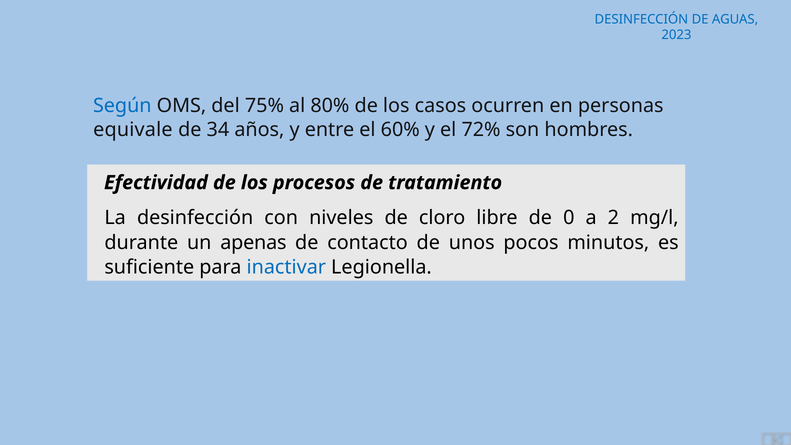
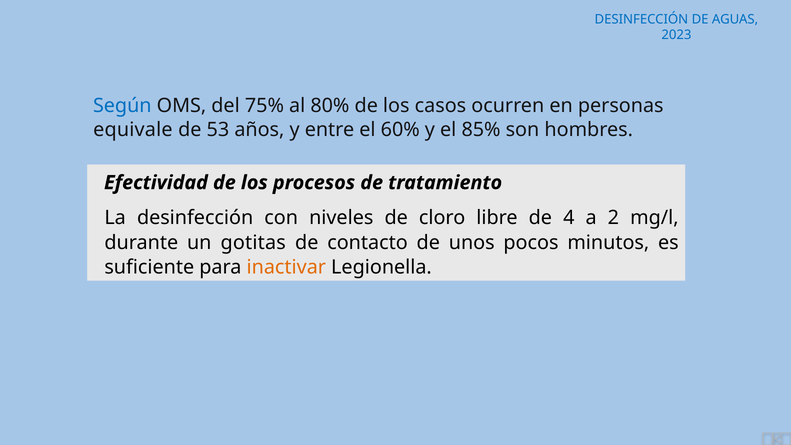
34: 34 -> 53
72%: 72% -> 85%
0: 0 -> 4
apenas: apenas -> gotitas
inactivar colour: blue -> orange
